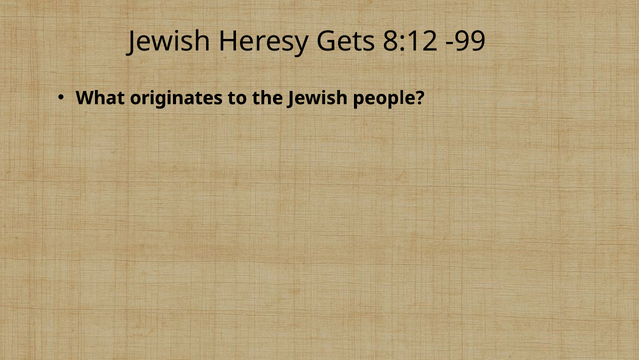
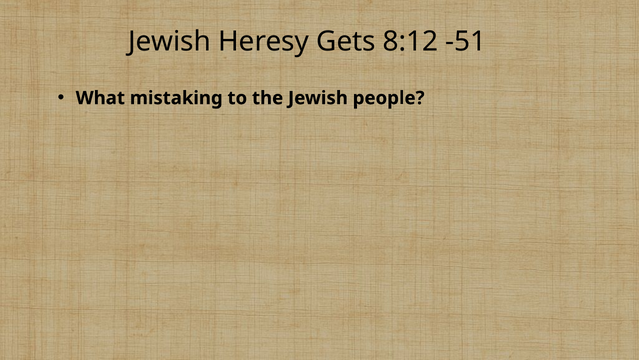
-99: -99 -> -51
originates: originates -> mistaking
